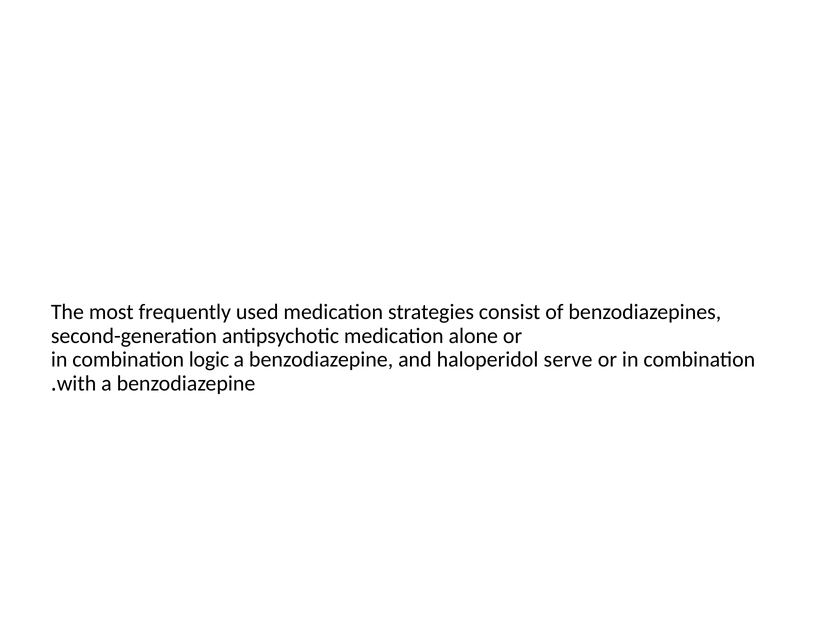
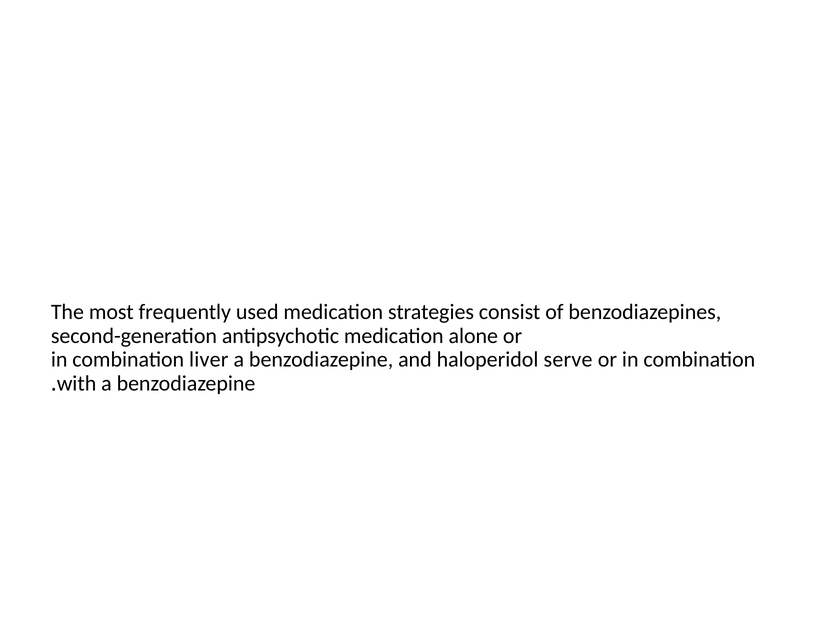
logic: logic -> liver
